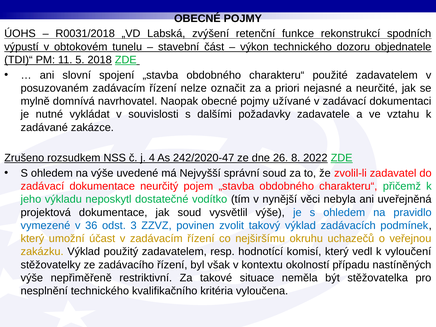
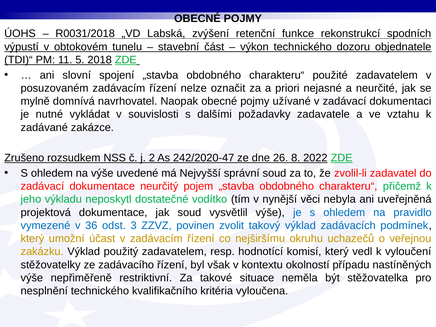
4: 4 -> 2
